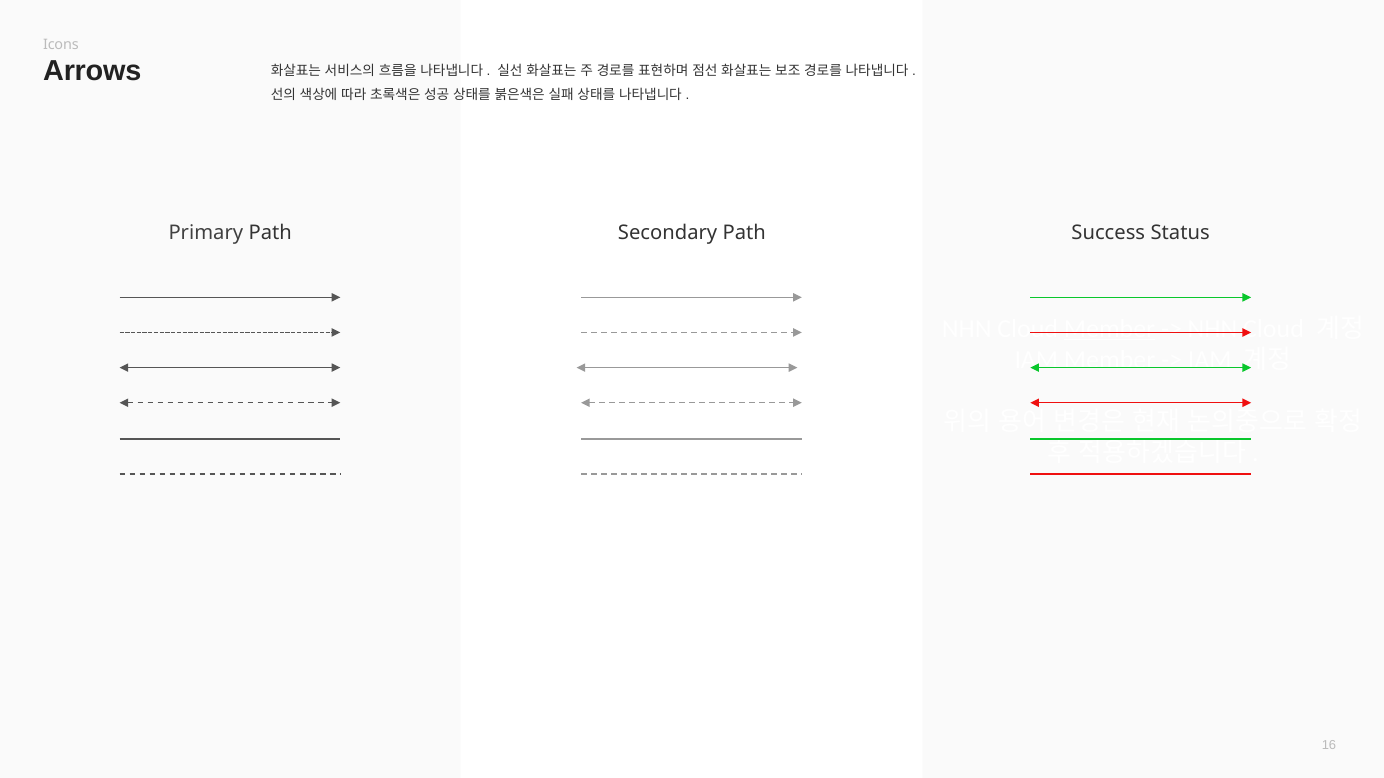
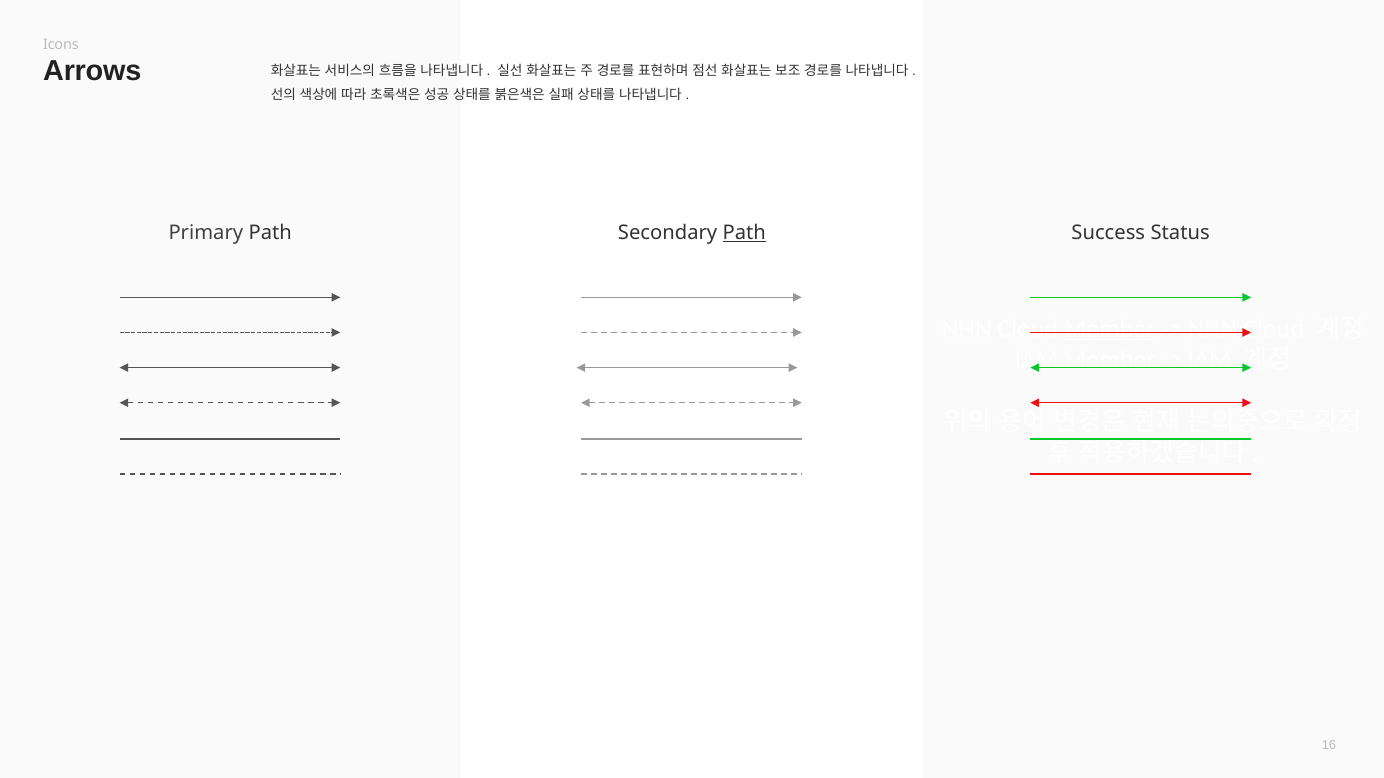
Path at (744, 233) underline: none -> present
